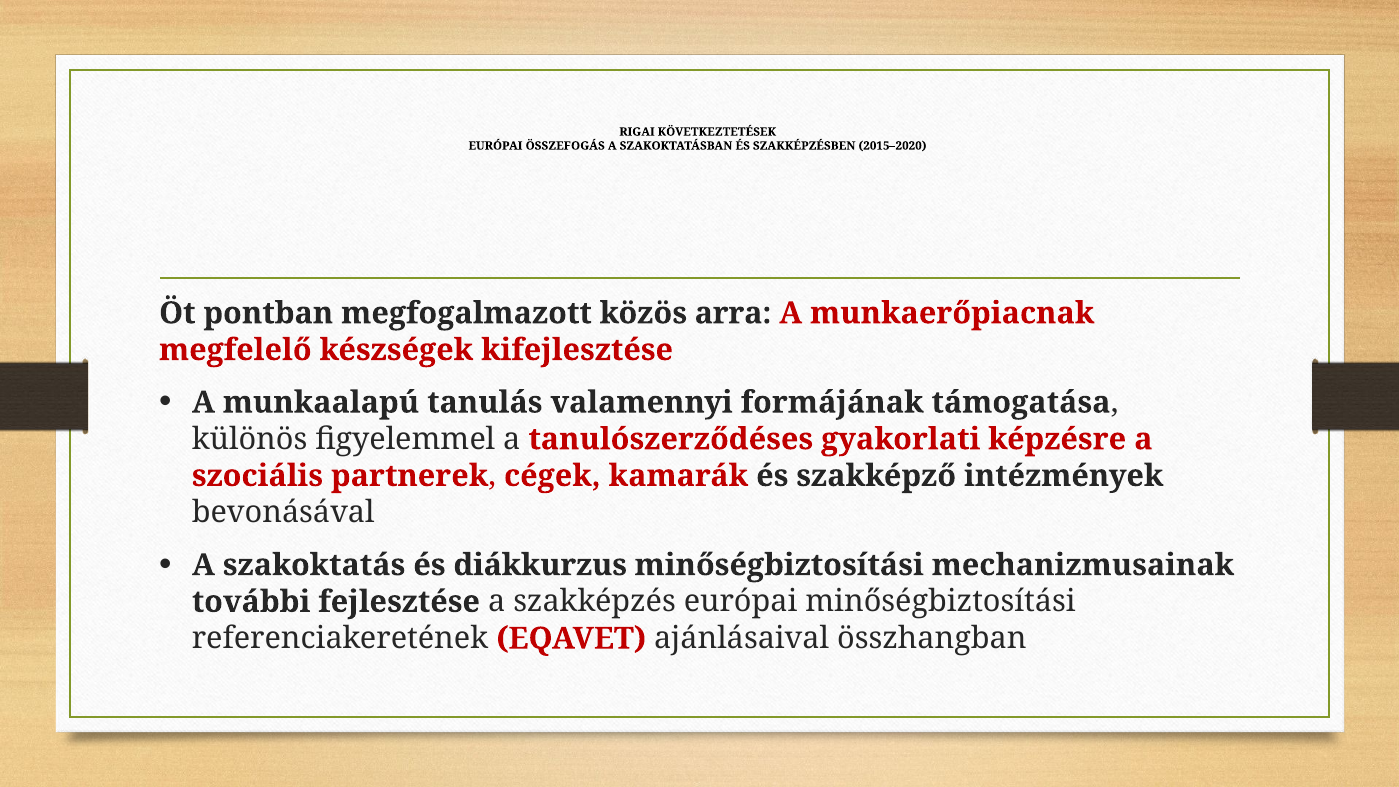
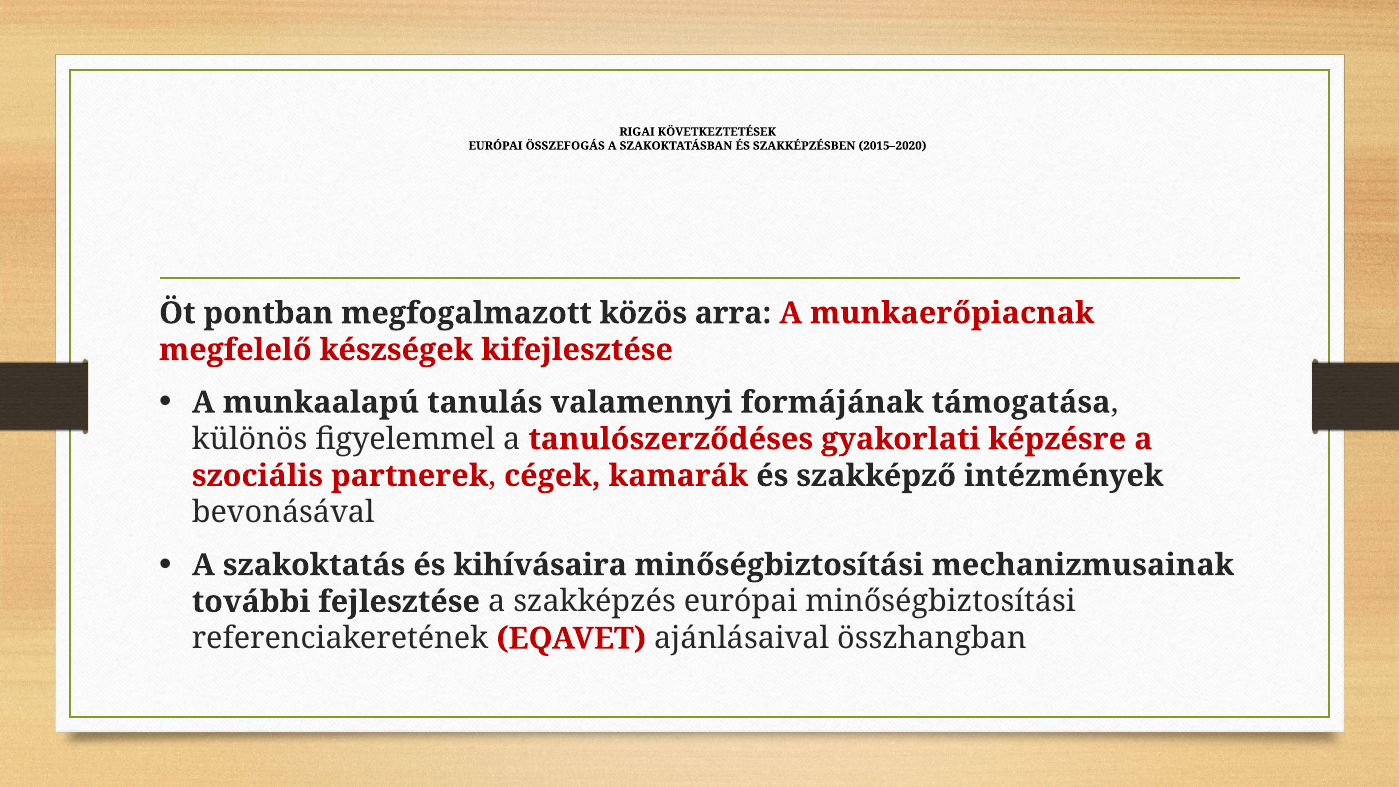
diákkurzus: diákkurzus -> kihívásaira
